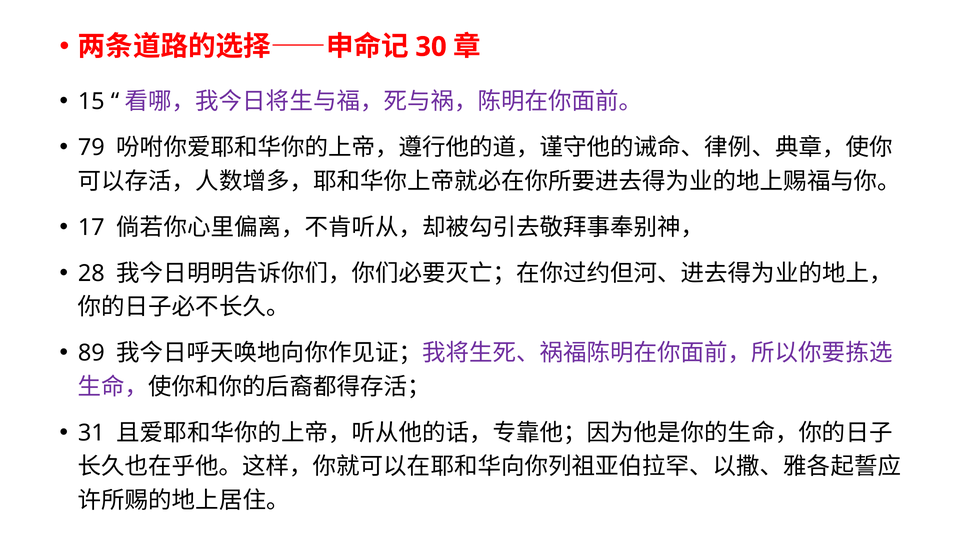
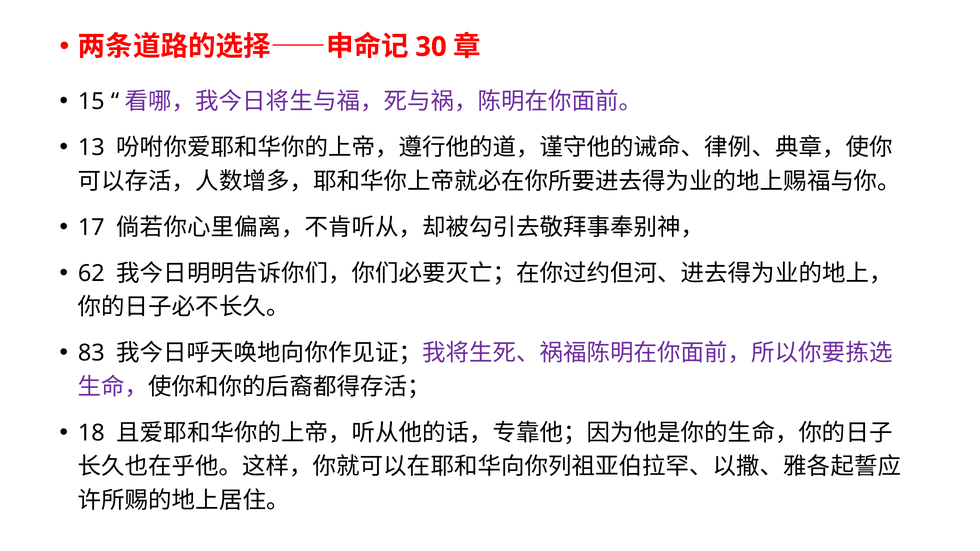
79: 79 -> 13
28: 28 -> 62
89: 89 -> 83
31: 31 -> 18
